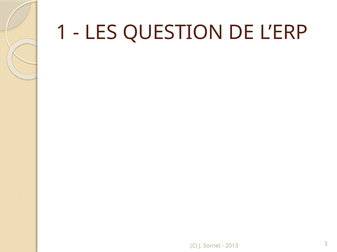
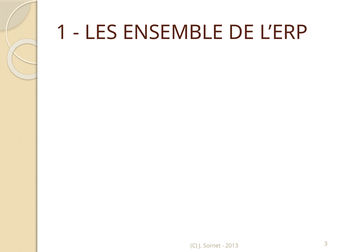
QUESTION: QUESTION -> ENSEMBLE
